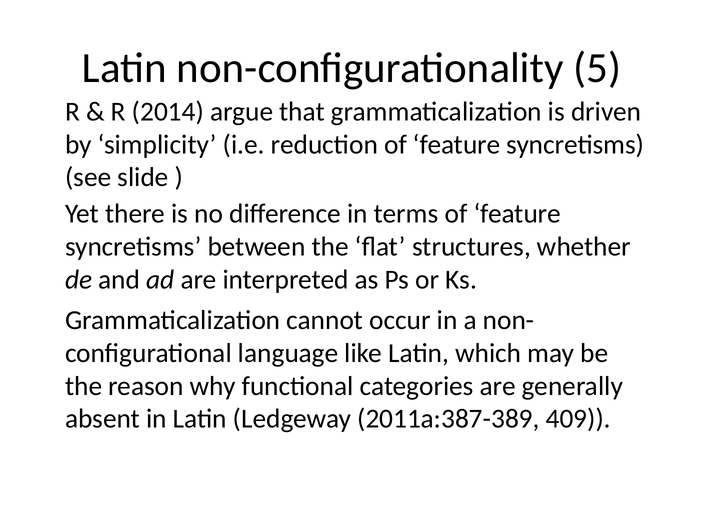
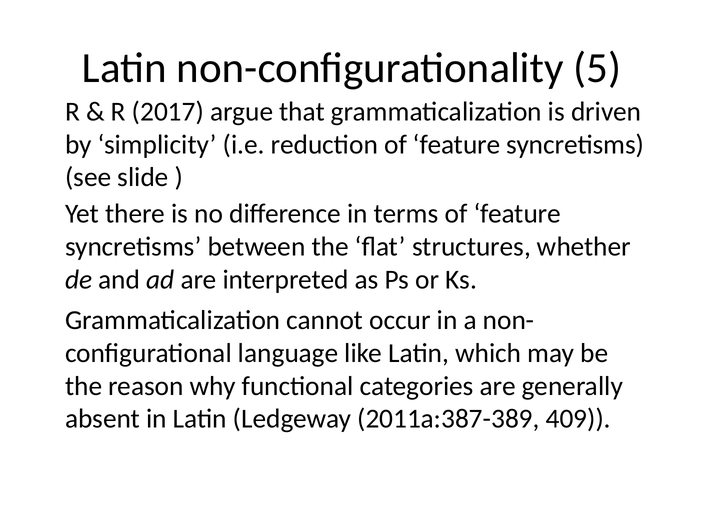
2014: 2014 -> 2017
